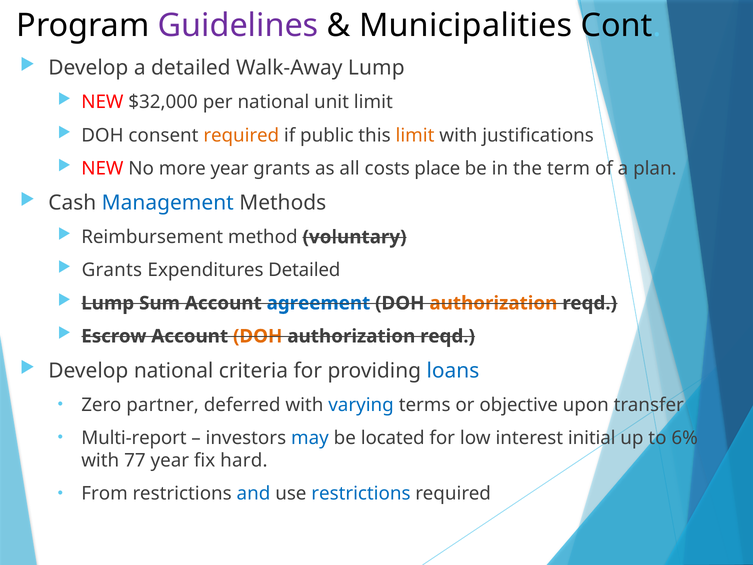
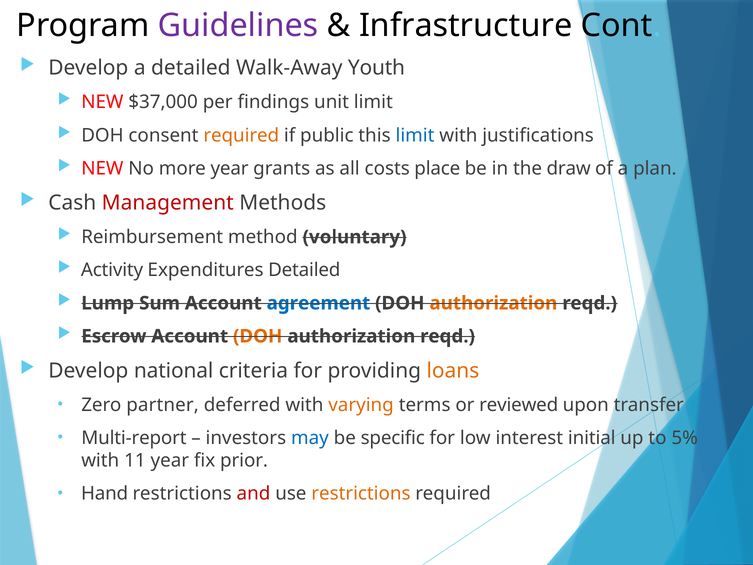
Municipalities: Municipalities -> Infrastructure
Walk-Away Lump: Lump -> Youth
$32,000: $32,000 -> $37,000
per national: national -> findings
limit at (415, 135) colour: orange -> blue
term: term -> draw
Management colour: blue -> red
Grants at (112, 270): Grants -> Activity
loans colour: blue -> orange
varying colour: blue -> orange
objective: objective -> reviewed
located: located -> specific
6%: 6% -> 5%
77: 77 -> 11
hard: hard -> prior
From: From -> Hand
and colour: blue -> red
restrictions at (361, 493) colour: blue -> orange
